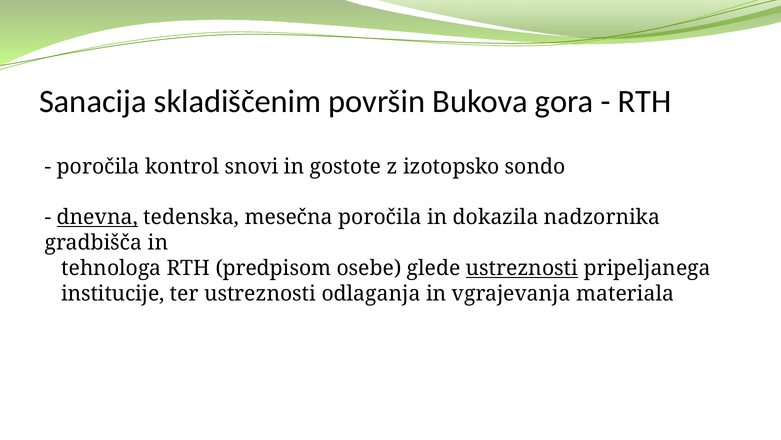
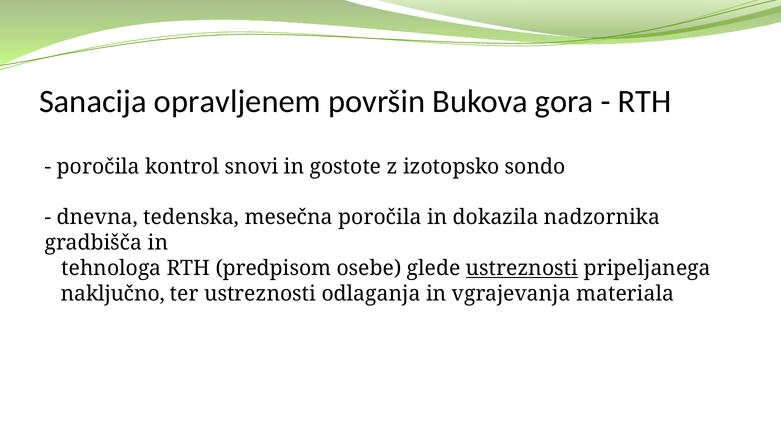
skladiščenim: skladiščenim -> opravljenem
dnevna underline: present -> none
institucije: institucije -> naključno
